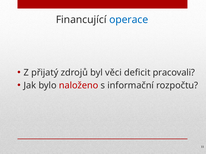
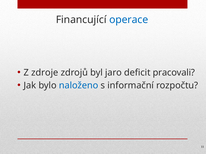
přijatý: přijatý -> zdroje
věci: věci -> jaro
naloženo colour: red -> blue
